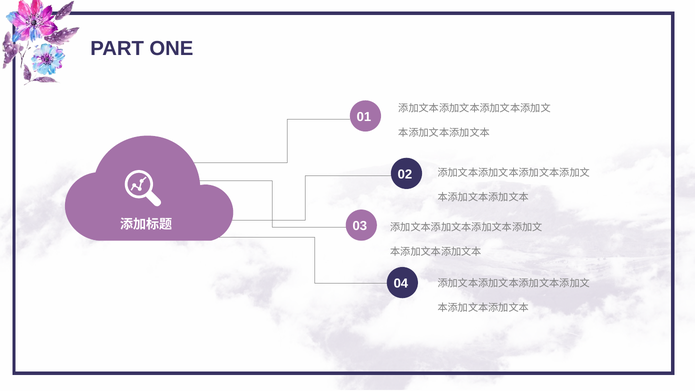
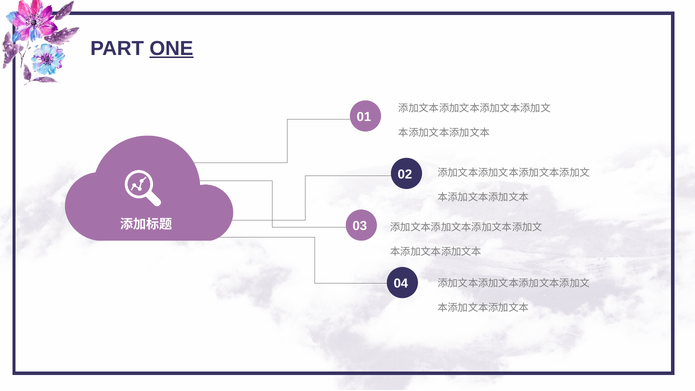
ONE underline: none -> present
